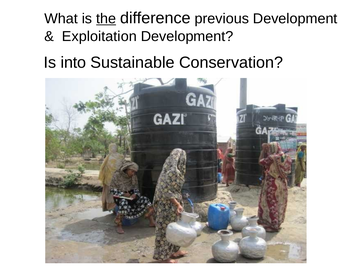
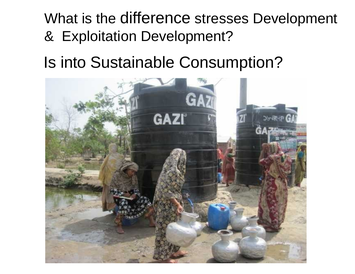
the underline: present -> none
previous: previous -> stresses
Conservation: Conservation -> Consumption
